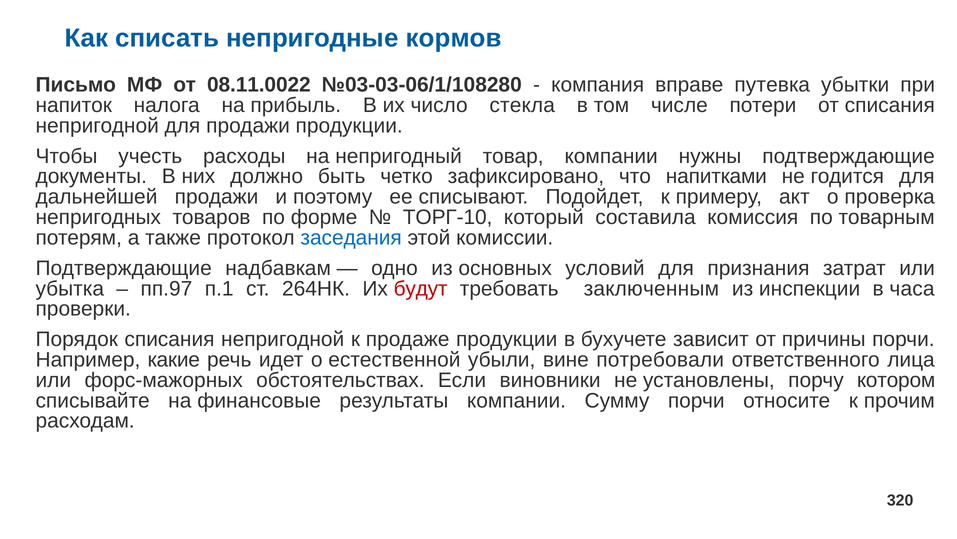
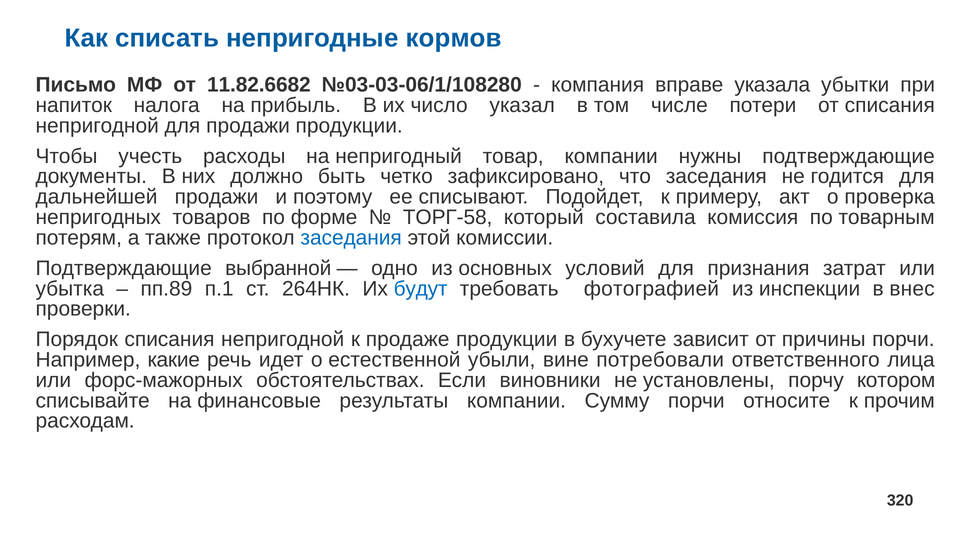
08.11.0022: 08.11.0022 -> 11.82.6682
путевка: путевка -> указала
стекла: стекла -> указал
что напитками: напитками -> заседания
ТОРГ-10: ТОРГ-10 -> ТОРГ-58
надбавкам: надбавкам -> выбранной
пп.97: пп.97 -> пп.89
будут colour: red -> blue
заключенным: заключенным -> фотографией
часа: часа -> внес
